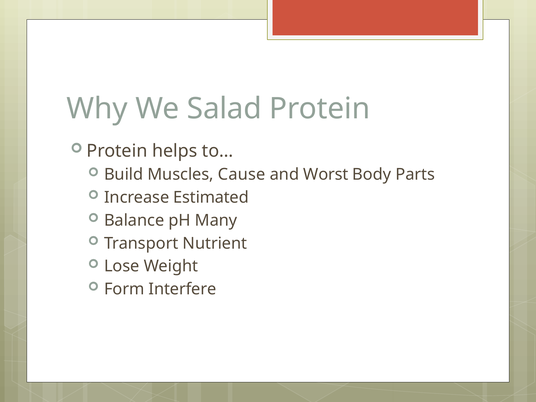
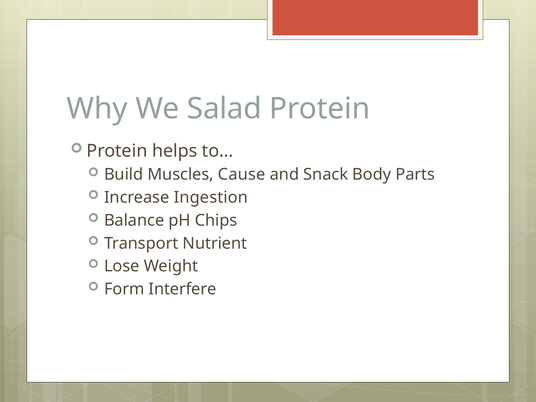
Worst: Worst -> Snack
Estimated: Estimated -> Ingestion
Many: Many -> Chips
